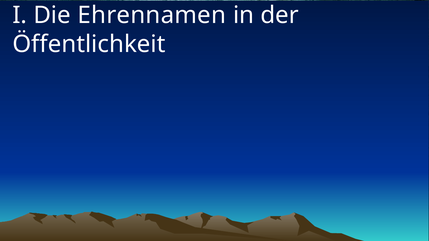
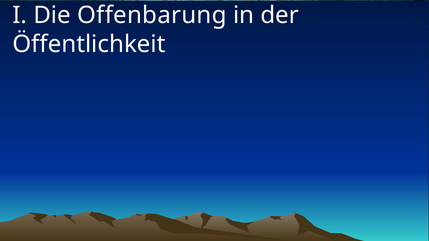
Ehrennamen: Ehrennamen -> Offenbarung
